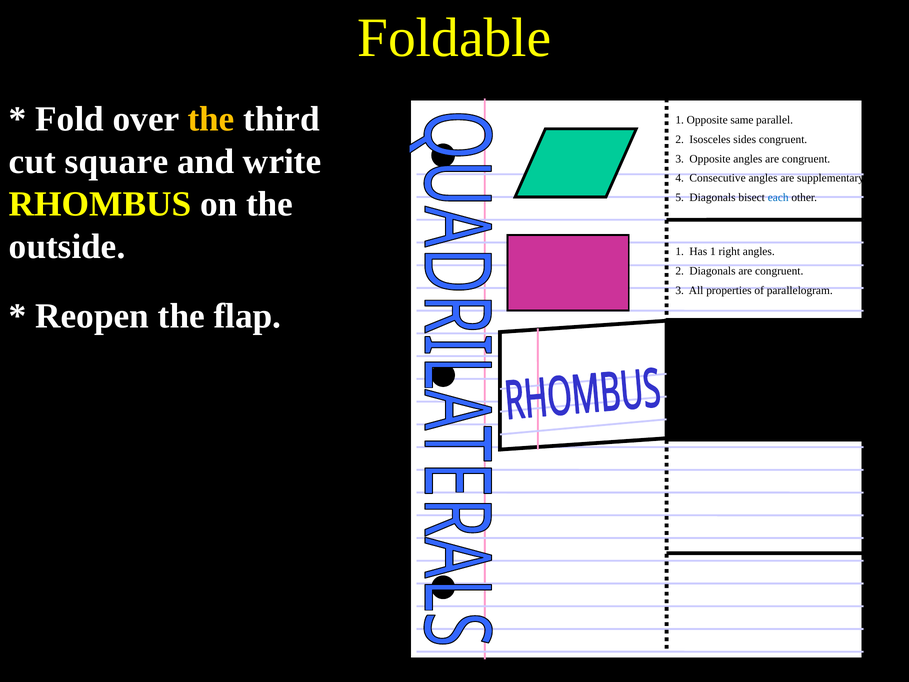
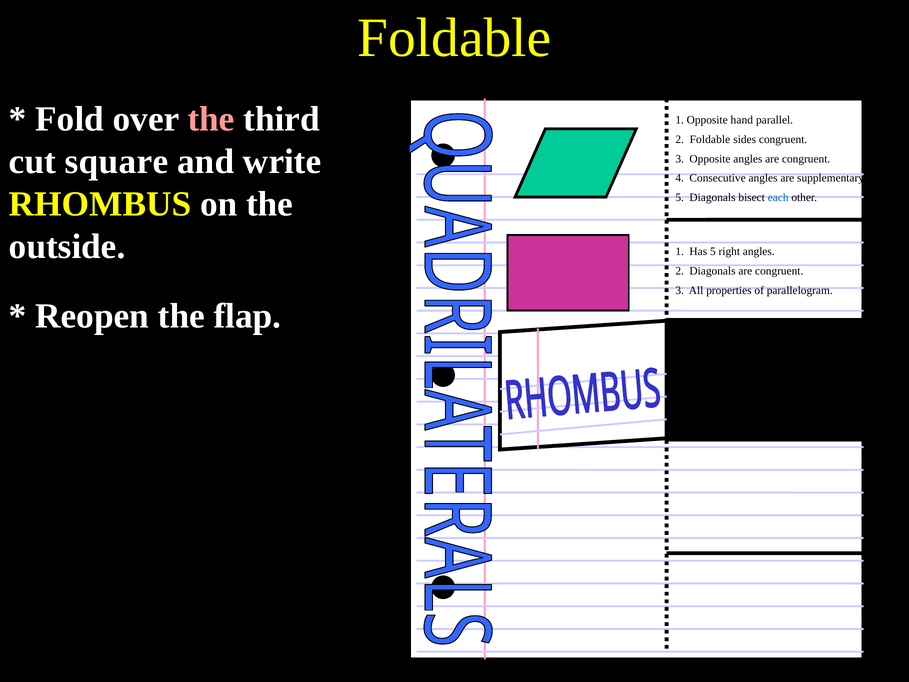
the at (211, 119) colour: yellow -> pink
same: same -> hand
2 Isosceles: Isosceles -> Foldable
Has 1: 1 -> 5
